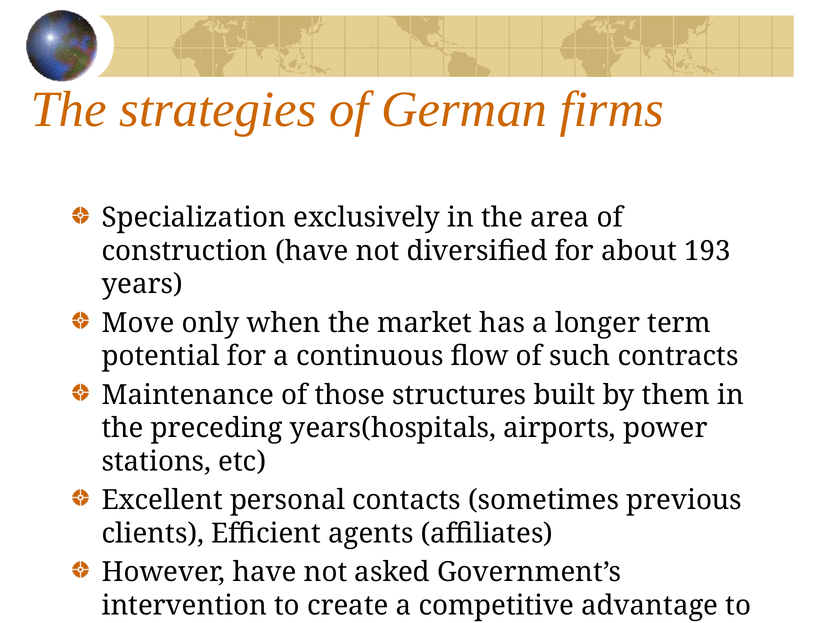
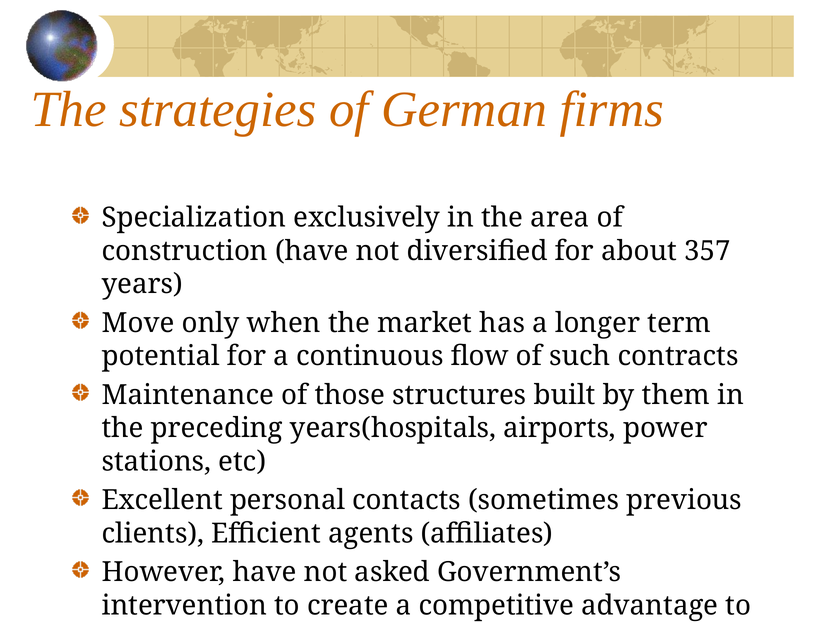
193: 193 -> 357
